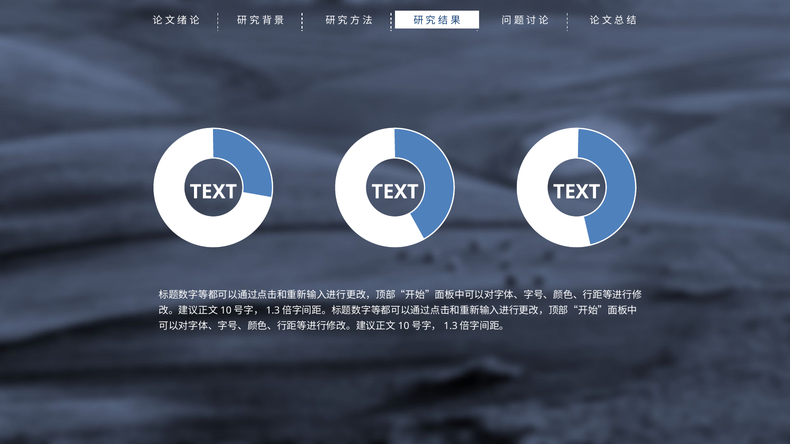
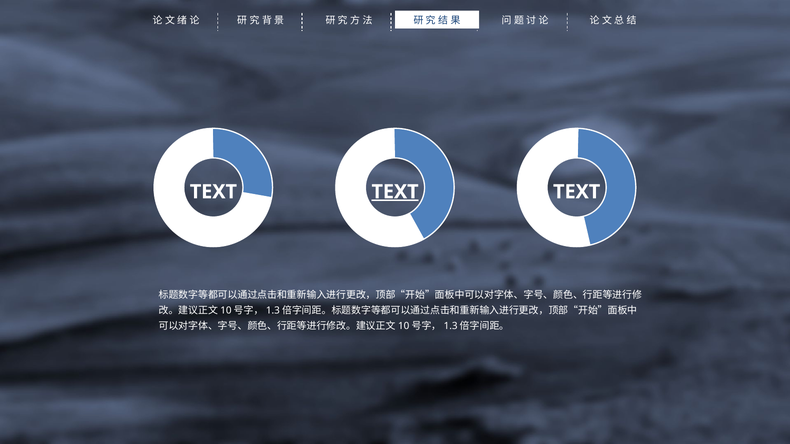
TEXT at (395, 192) underline: none -> present
